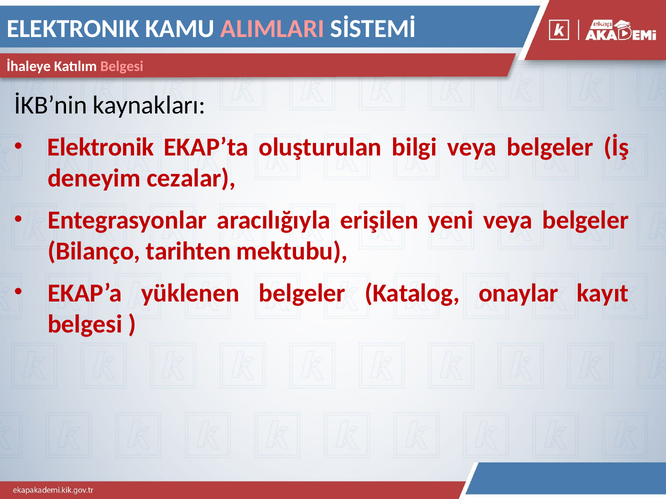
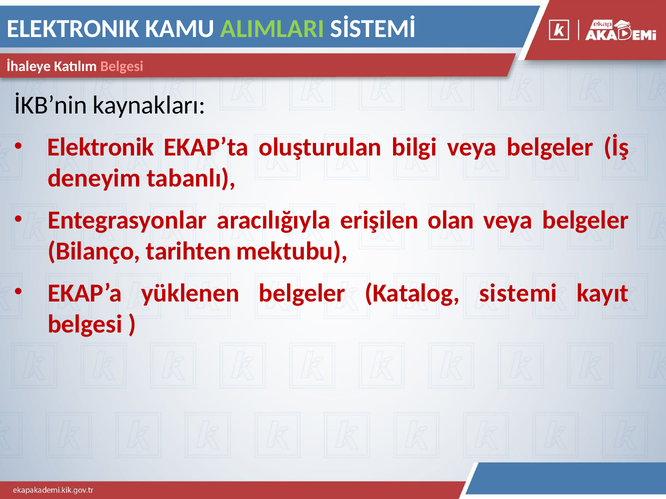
ALIMLARI colour: pink -> light green
cezalar: cezalar -> tabanlı
yeni: yeni -> olan
onaylar: onaylar -> sistemi
